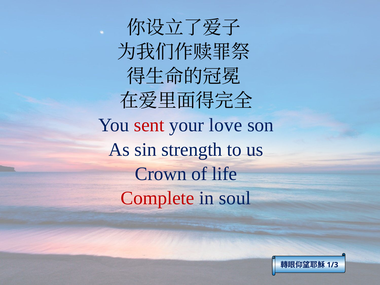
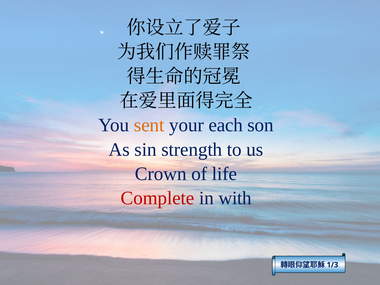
sent colour: red -> orange
love: love -> each
soul: soul -> with
